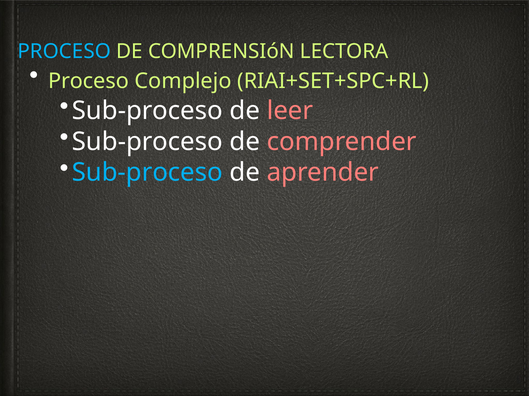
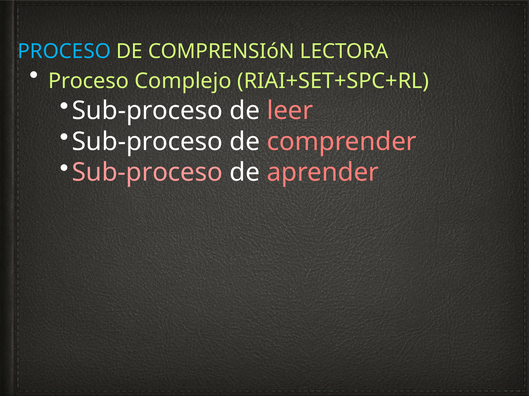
Sub-proceso at (147, 173) colour: light blue -> pink
